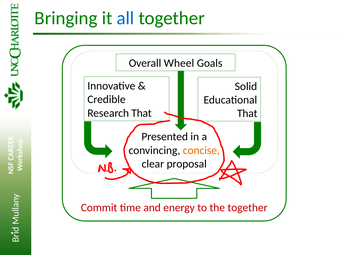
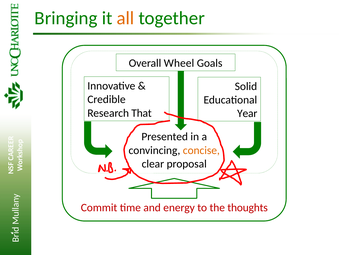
all colour: blue -> orange
That at (247, 113): That -> Year
the together: together -> thoughts
